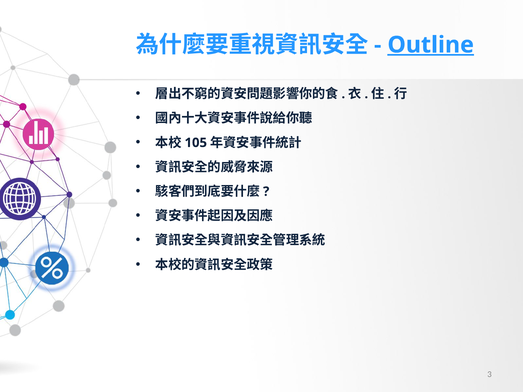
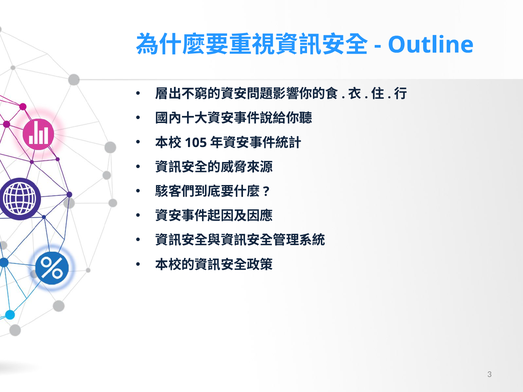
Outline underline: present -> none
